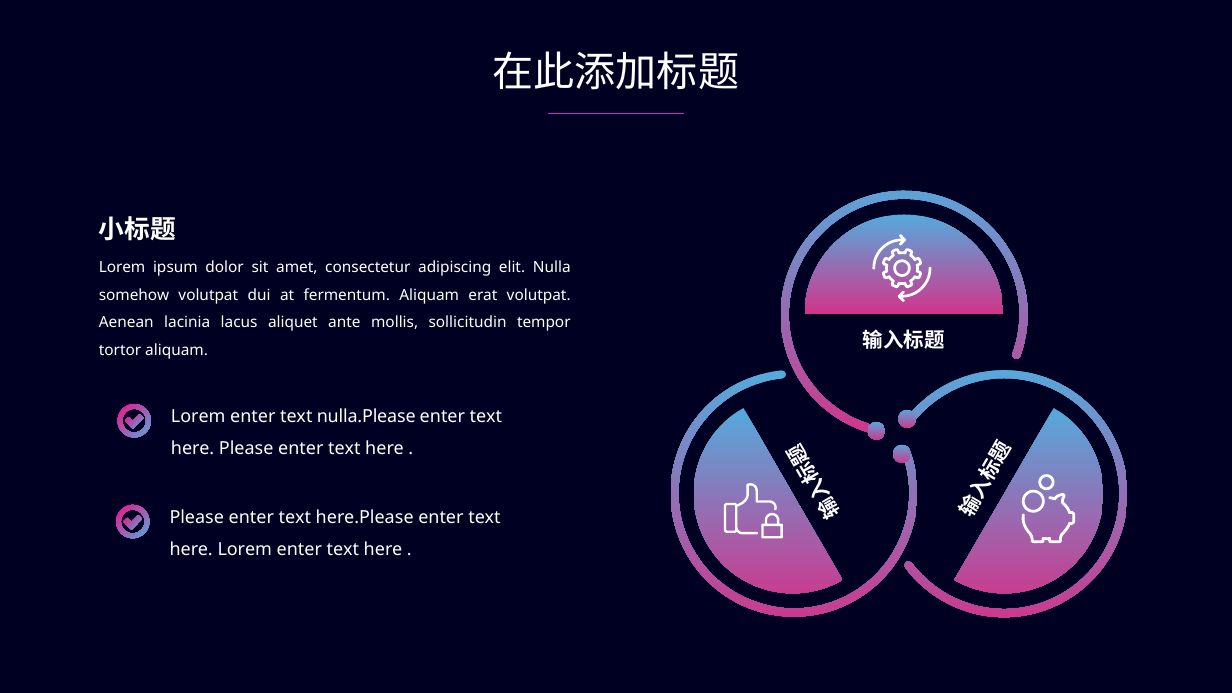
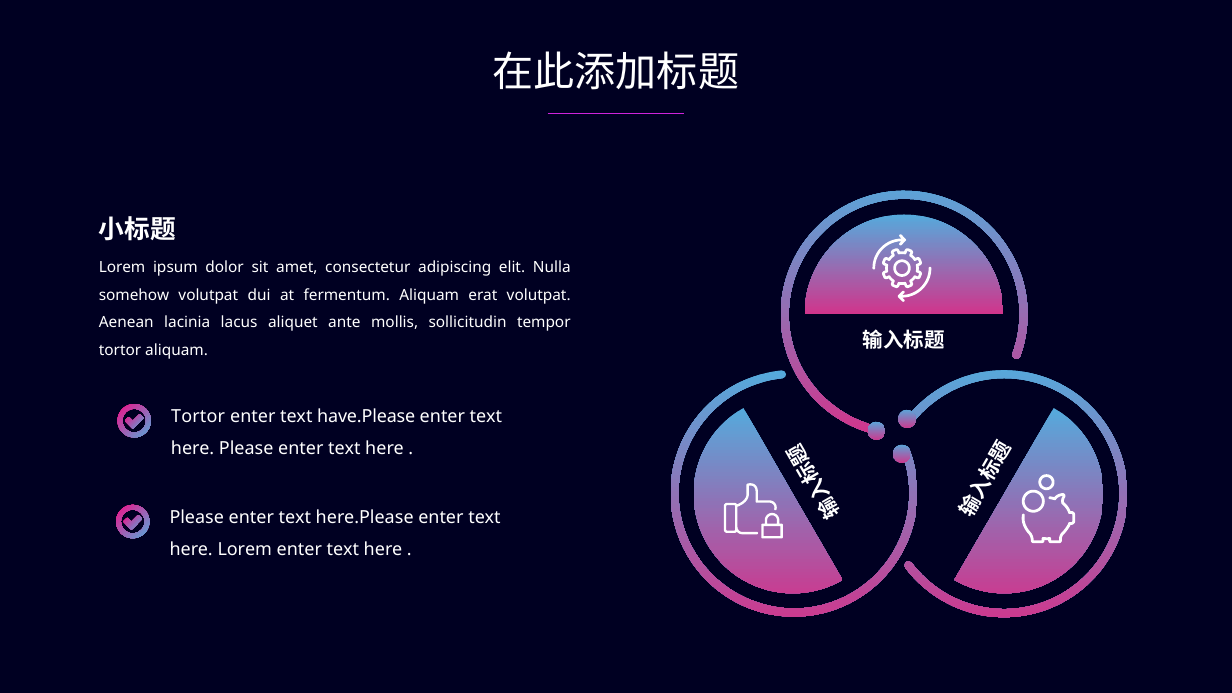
Lorem at (198, 416): Lorem -> Tortor
nulla.Please: nulla.Please -> have.Please
